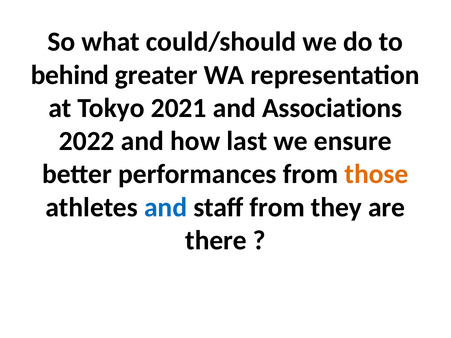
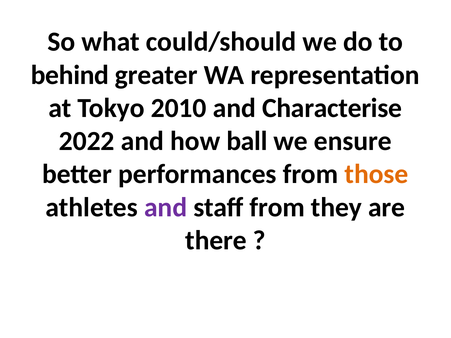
2021: 2021 -> 2010
Associations: Associations -> Characterise
last: last -> ball
and at (166, 207) colour: blue -> purple
